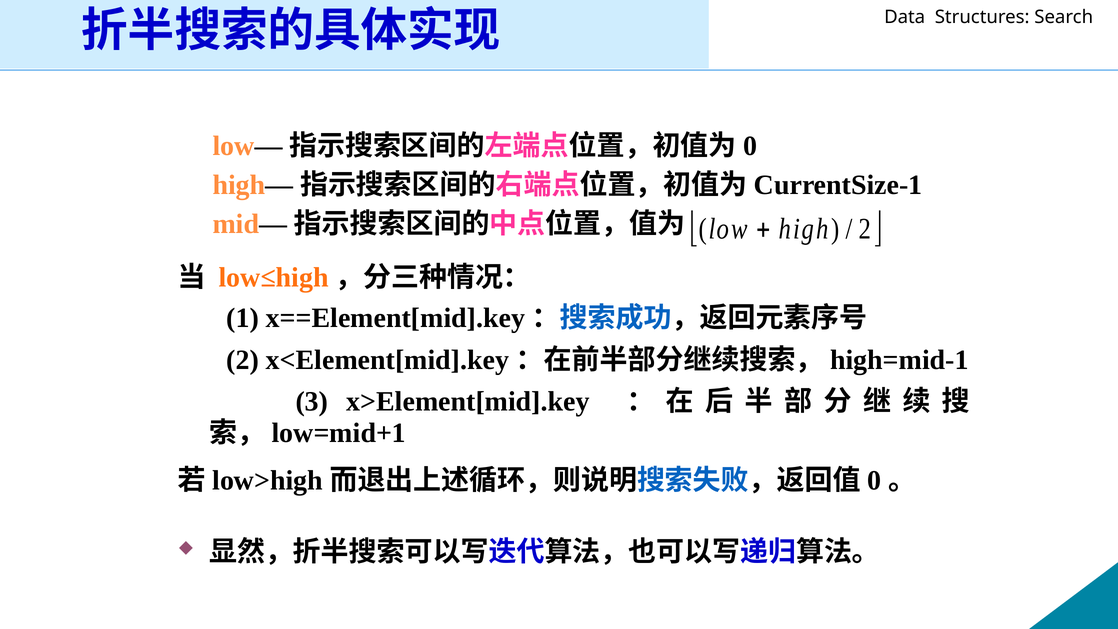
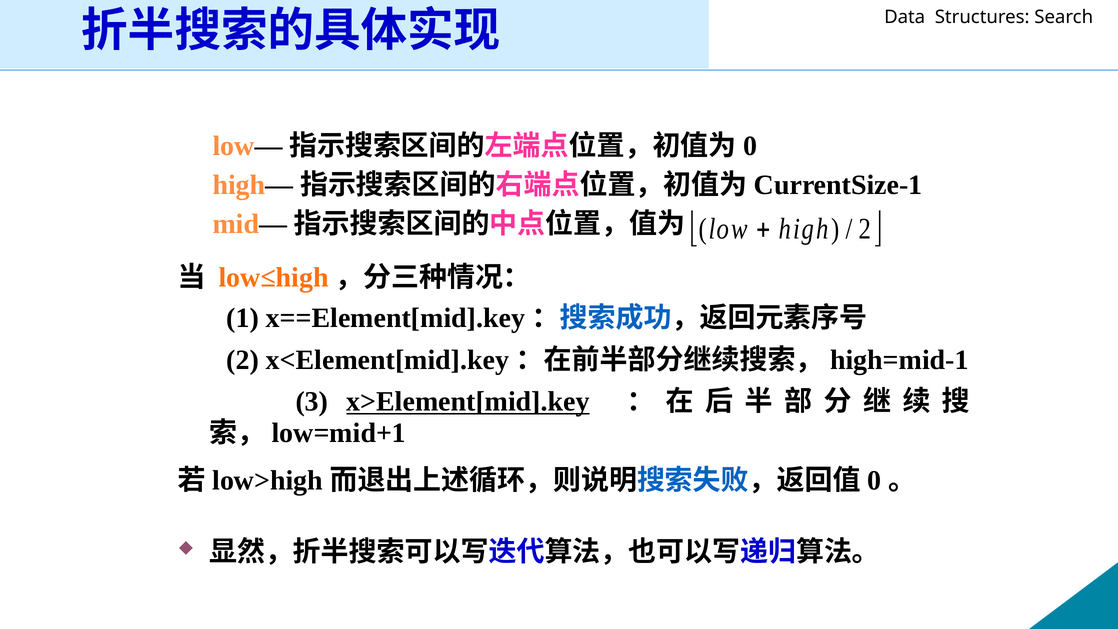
x>Element[mid].key underline: none -> present
